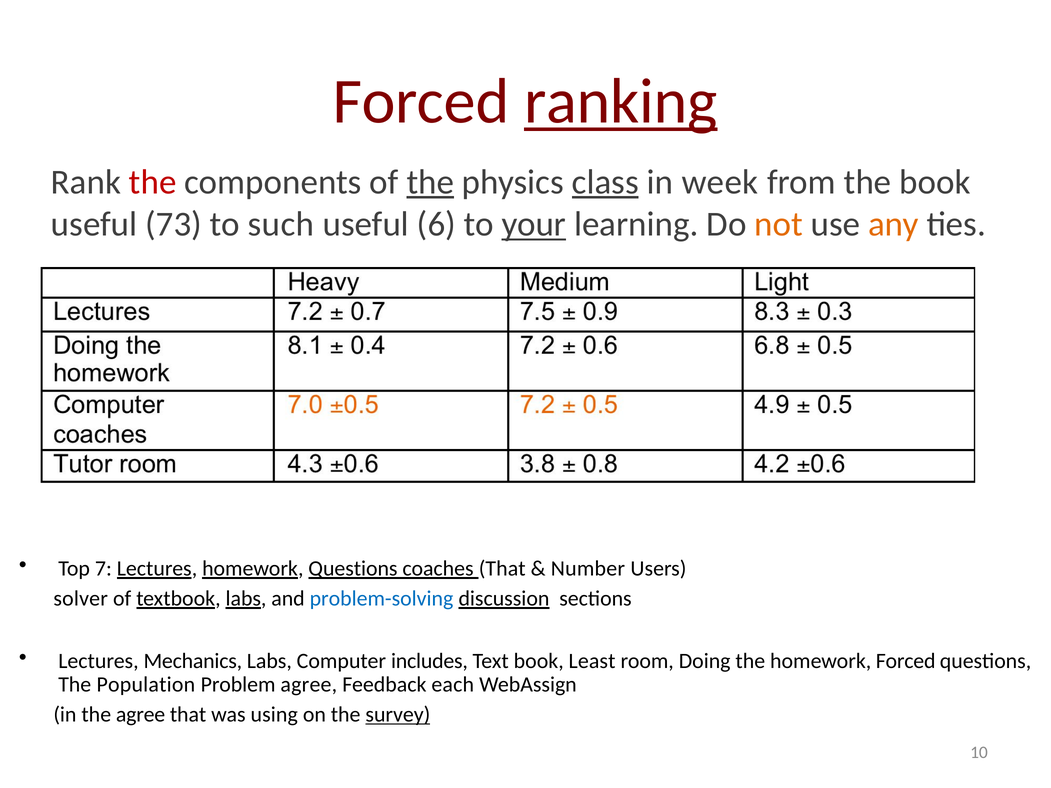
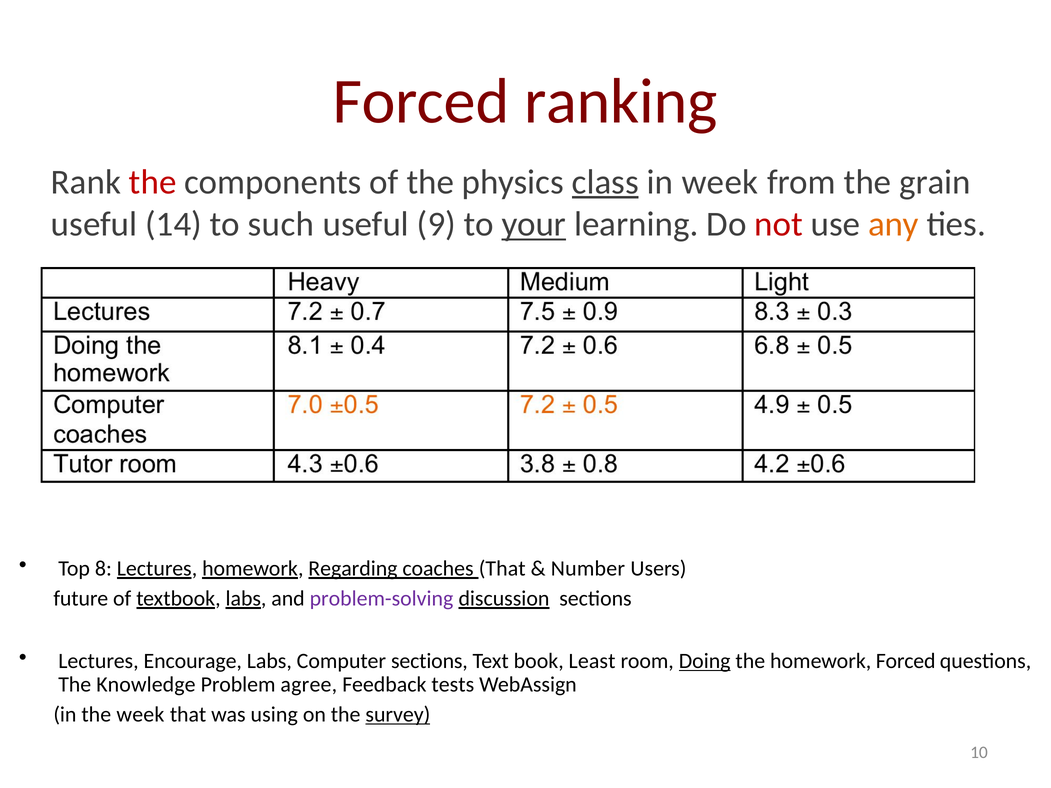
ranking underline: present -> none
the at (430, 182) underline: present -> none
the book: book -> grain
73: 73 -> 14
6: 6 -> 9
not colour: orange -> red
7: 7 -> 8
homework Questions: Questions -> Regarding
solver: solver -> future
problem-solving colour: blue -> purple
Mechanics: Mechanics -> Encourage
Computer includes: includes -> sections
Doing underline: none -> present
Population: Population -> Knowledge
each: each -> tests
the agree: agree -> week
